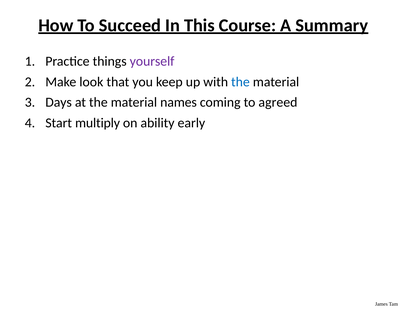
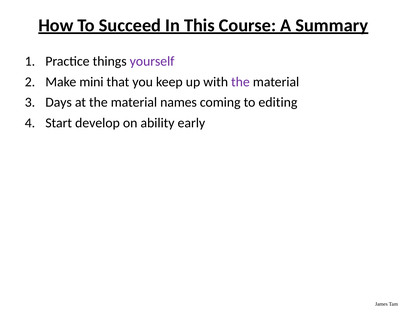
look: look -> mini
the at (240, 82) colour: blue -> purple
agreed: agreed -> editing
multiply: multiply -> develop
